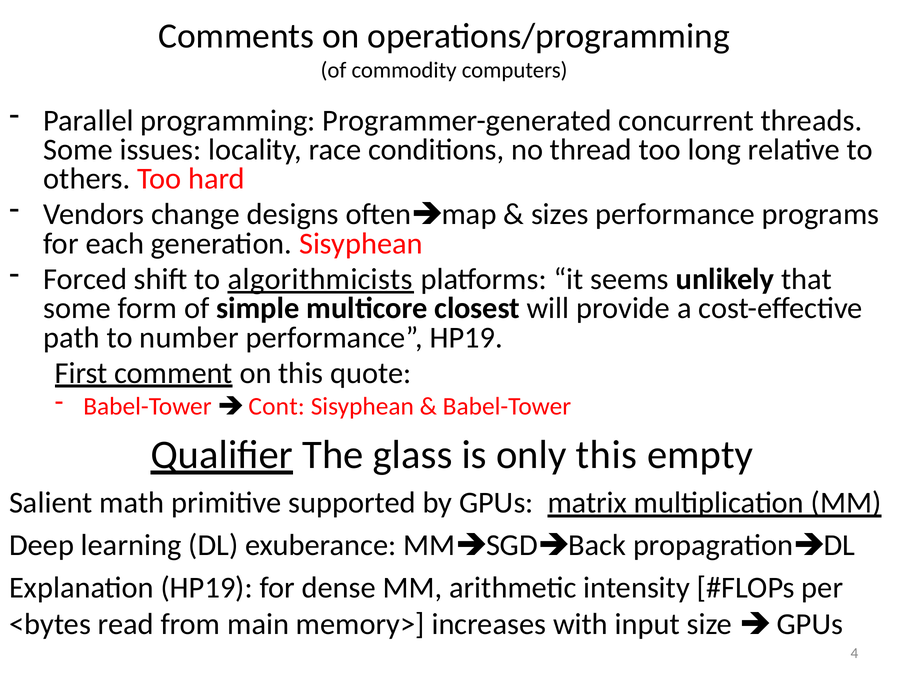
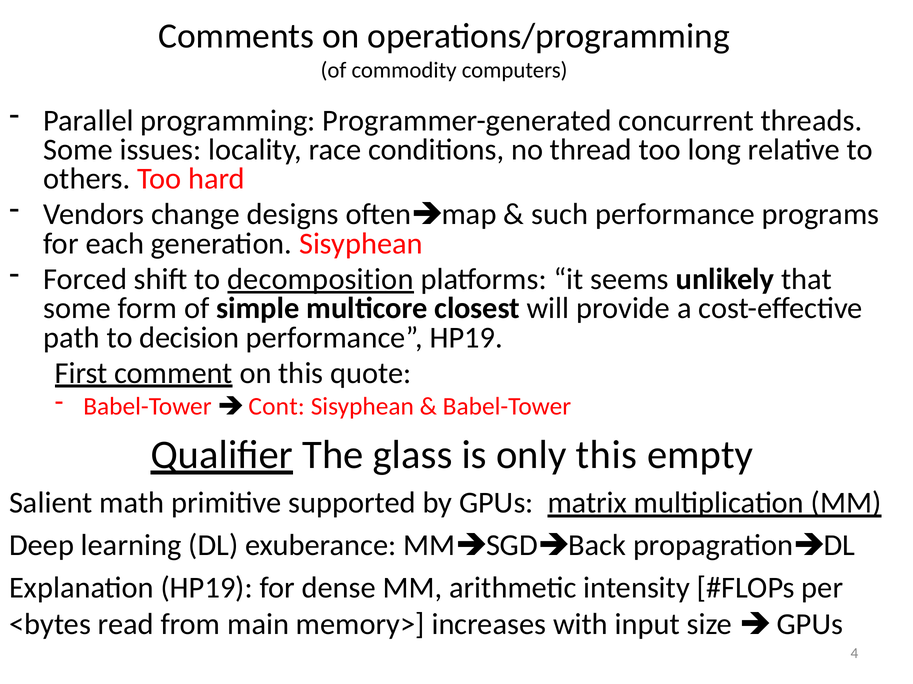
sizes: sizes -> such
algorithmicists: algorithmicists -> decomposition
number: number -> decision
